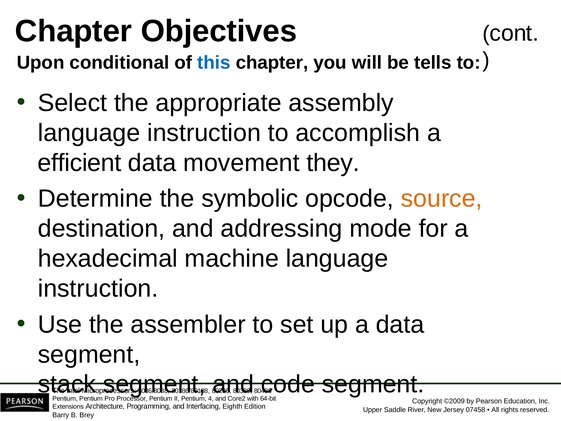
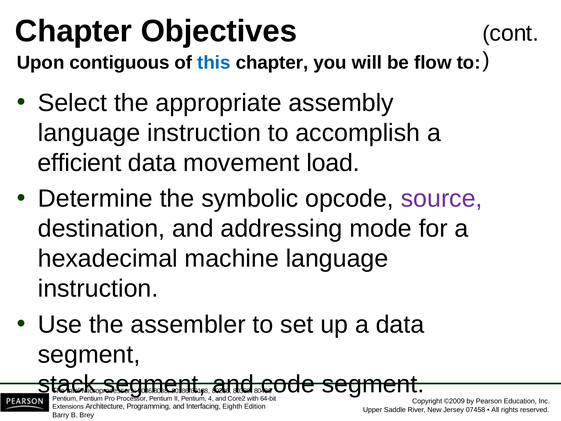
conditional: conditional -> contiguous
tells: tells -> flow
they: they -> load
source colour: orange -> purple
